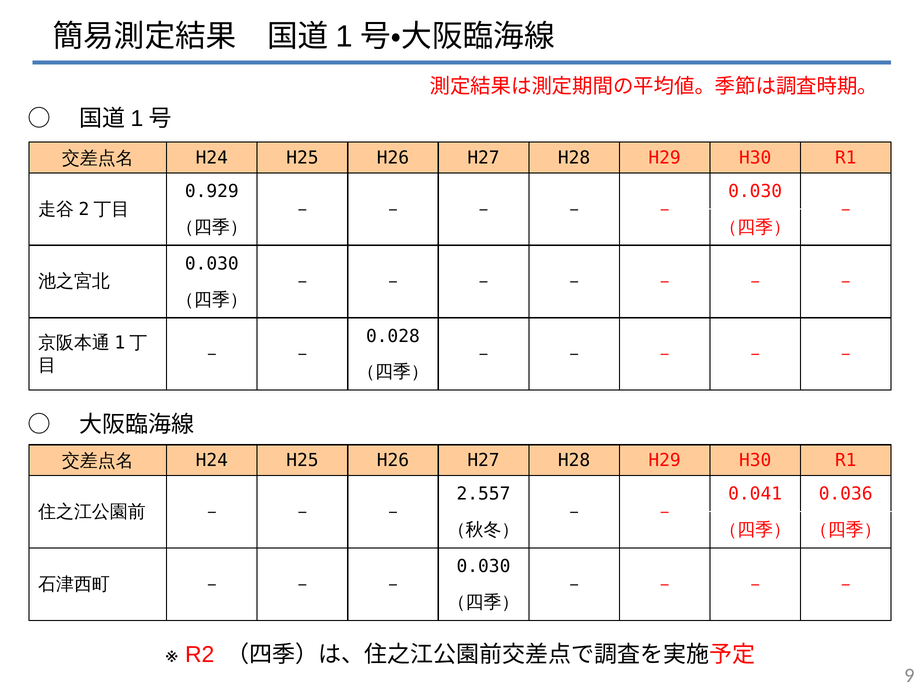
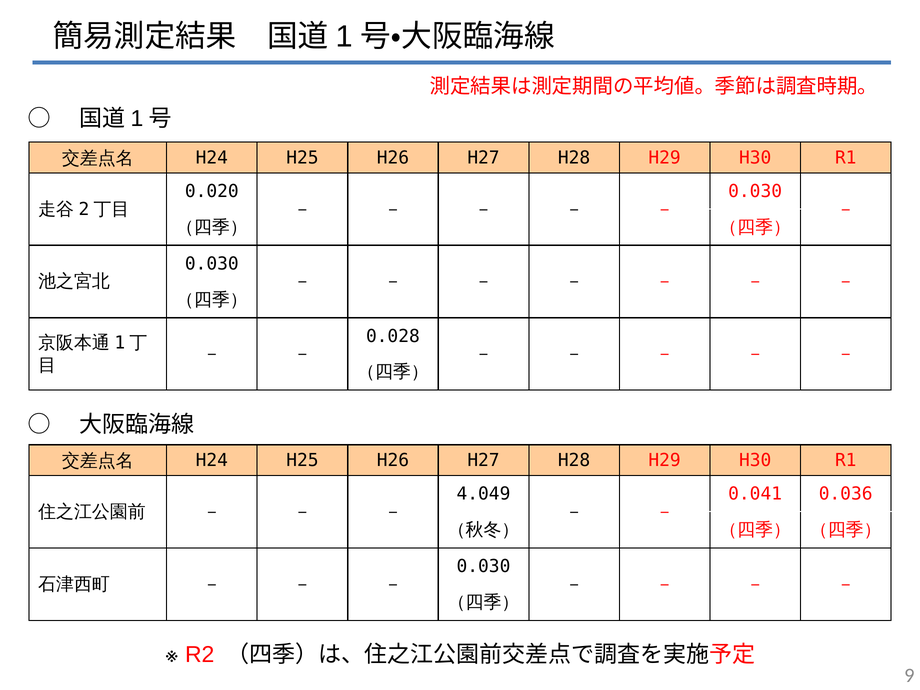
0.929: 0.929 -> 0.020
2.557: 2.557 -> 4.049
